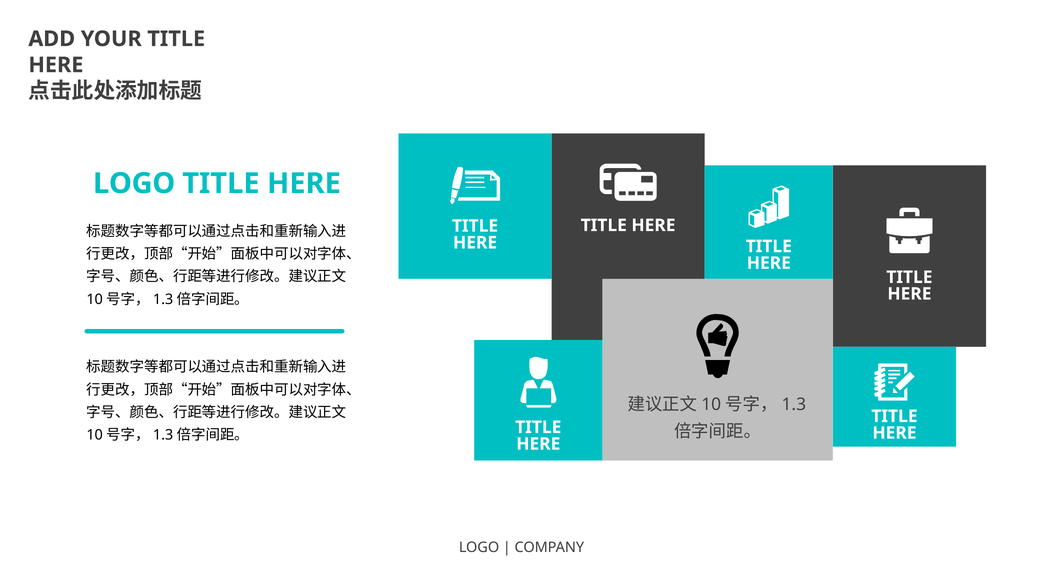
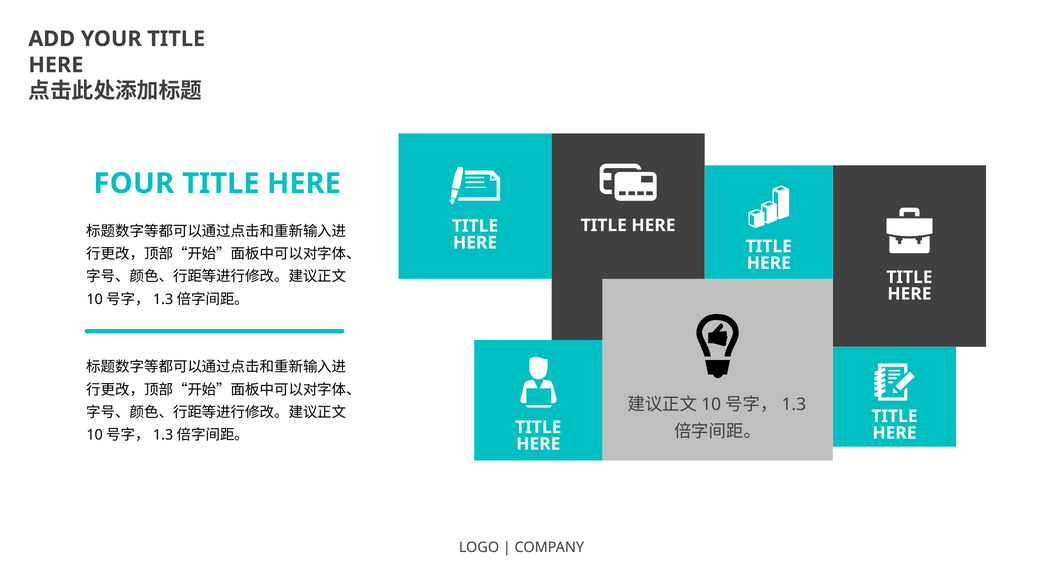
LOGO at (134, 183): LOGO -> FOUR
